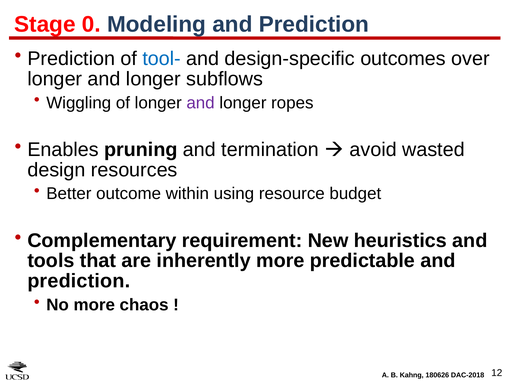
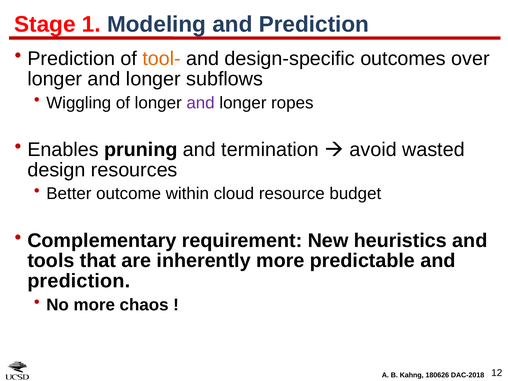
0: 0 -> 1
tool- colour: blue -> orange
using: using -> cloud
